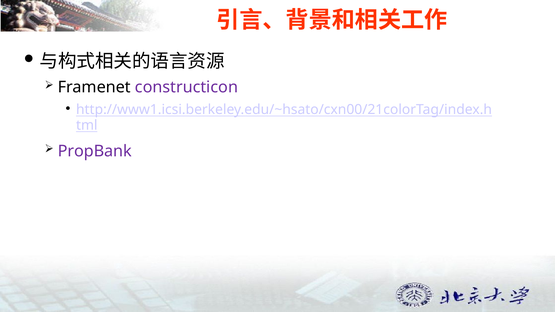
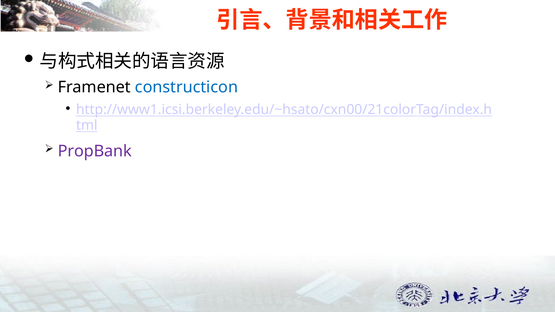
constructicon colour: purple -> blue
